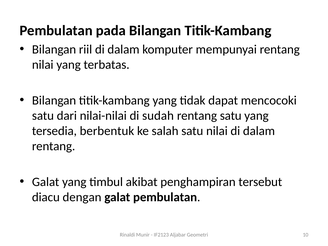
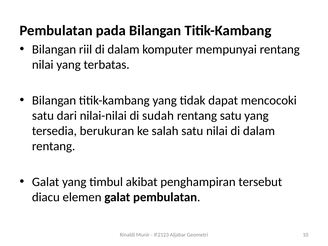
berbentuk: berbentuk -> berukuran
dengan: dengan -> elemen
